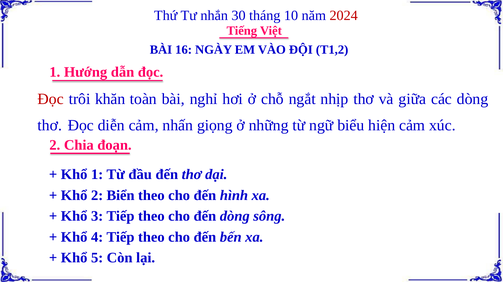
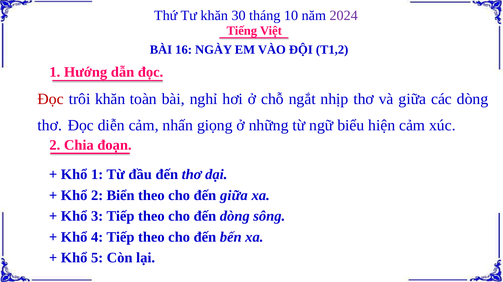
Tư nhắn: nhắn -> khăn
2024 colour: red -> purple
đến hình: hình -> giữa
